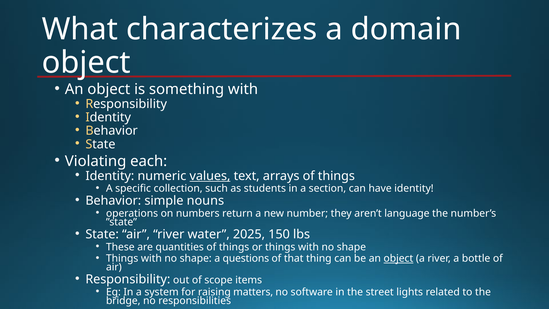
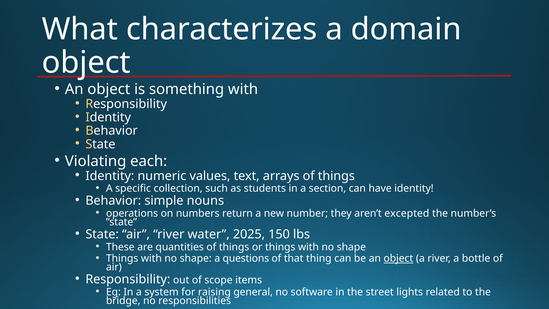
values underline: present -> none
language: language -> excepted
matters: matters -> general
